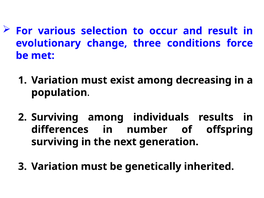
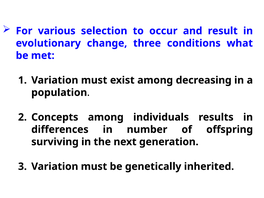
force: force -> what
Surviving at (55, 117): Surviving -> Concepts
